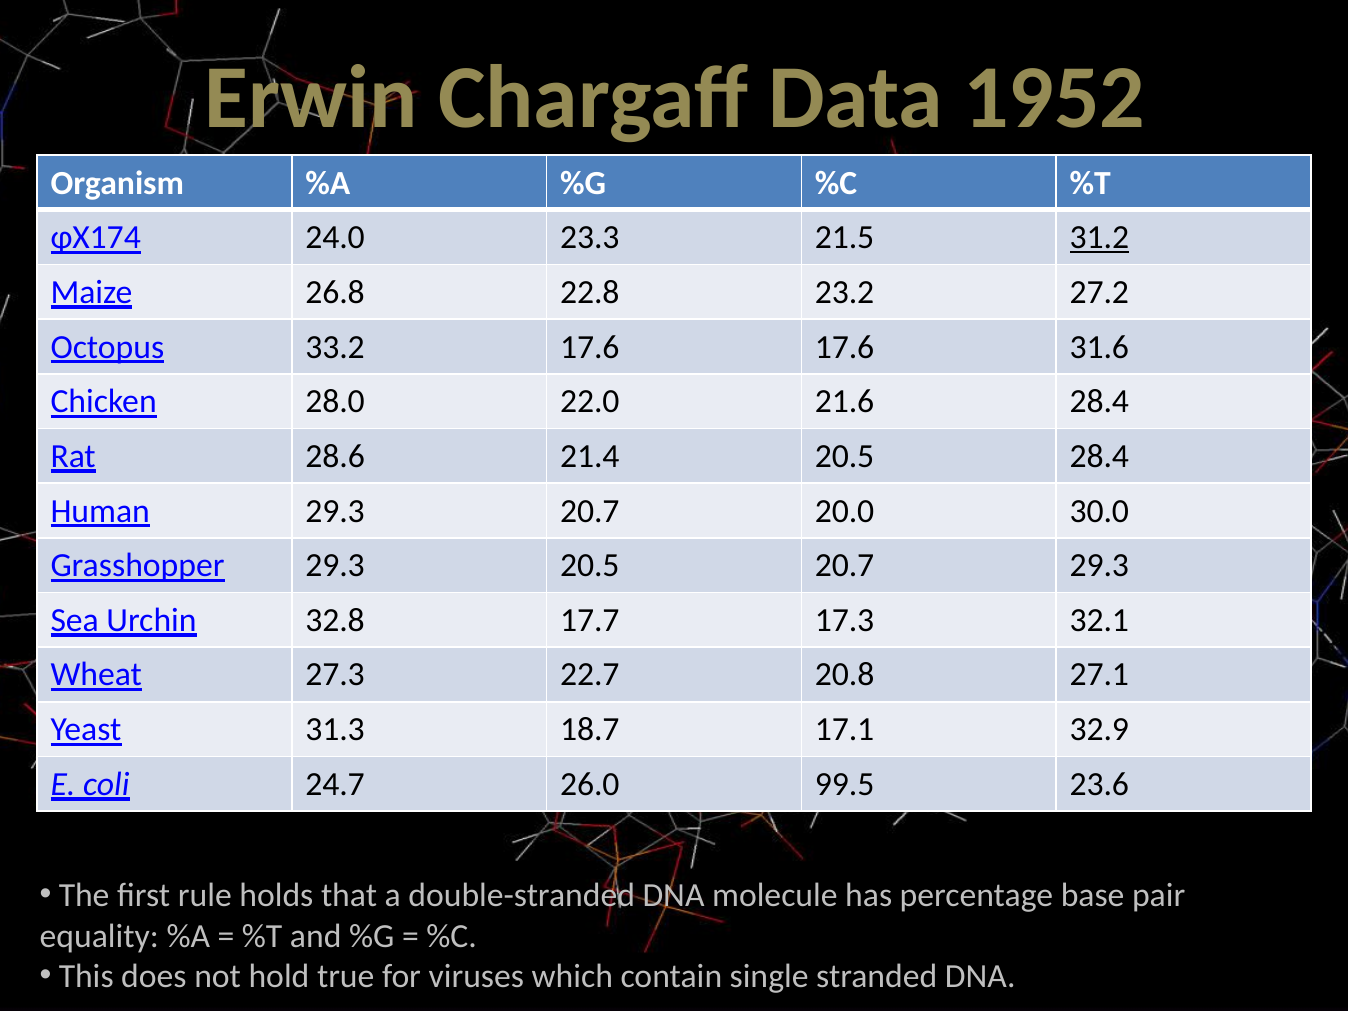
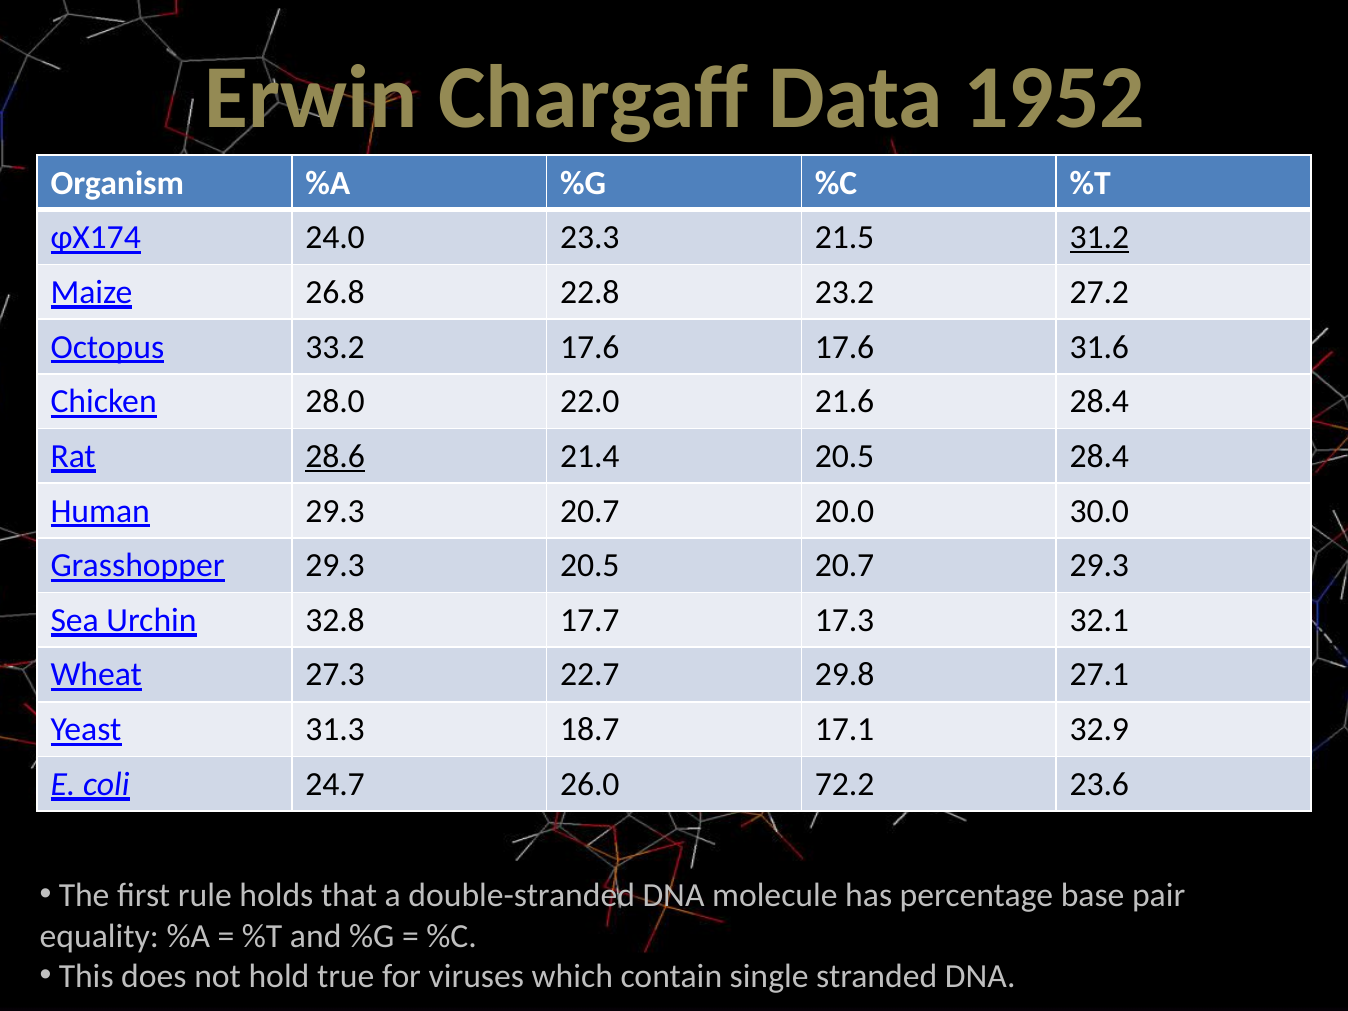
28.6 underline: none -> present
20.8: 20.8 -> 29.8
99.5: 99.5 -> 72.2
